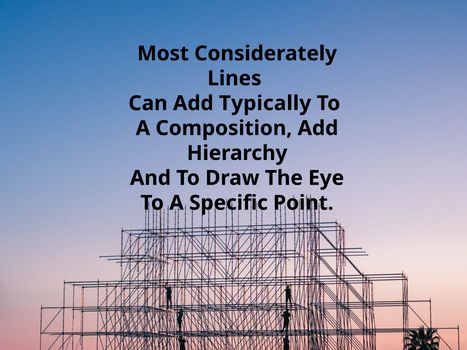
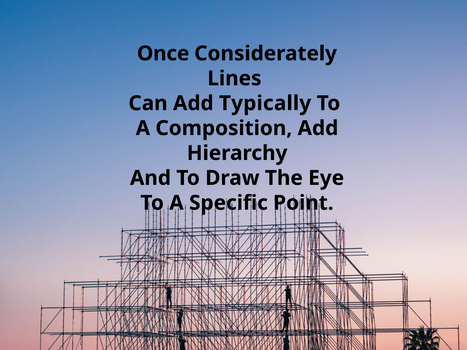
Most: Most -> Once
